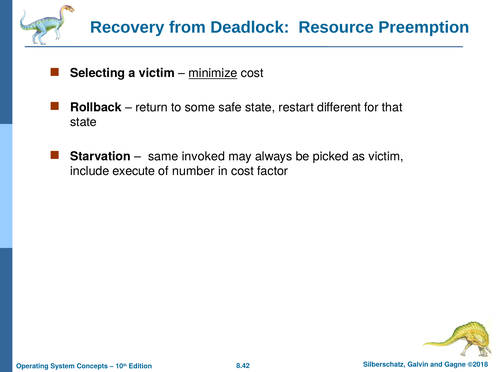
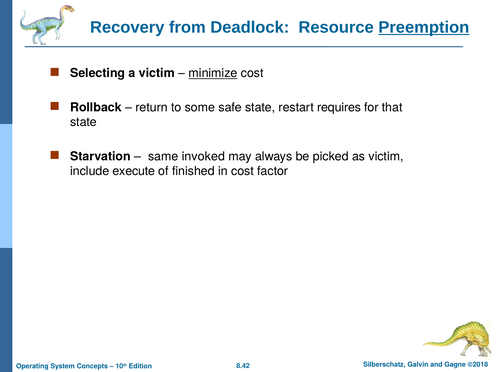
Preemption underline: none -> present
different: different -> requires
number: number -> finished
